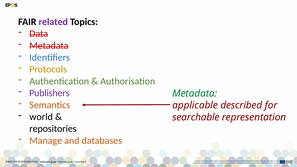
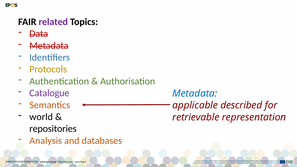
Publishers: Publishers -> Catalogue
Metadata at (195, 93) colour: green -> blue
searchable: searchable -> retrievable
Manage: Manage -> Analysis
